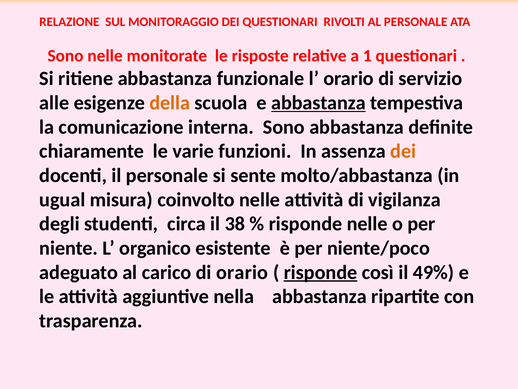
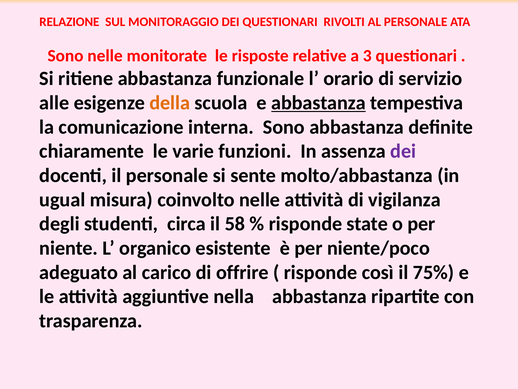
1: 1 -> 3
dei at (403, 151) colour: orange -> purple
38: 38 -> 58
risponde nelle: nelle -> state
di orario: orario -> offrire
risponde at (321, 272) underline: present -> none
49%: 49% -> 75%
